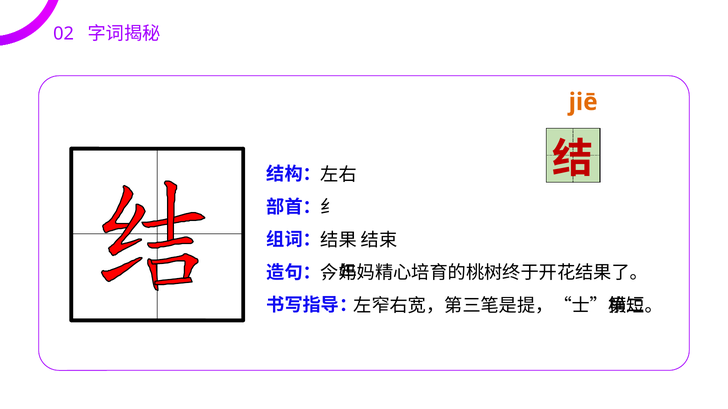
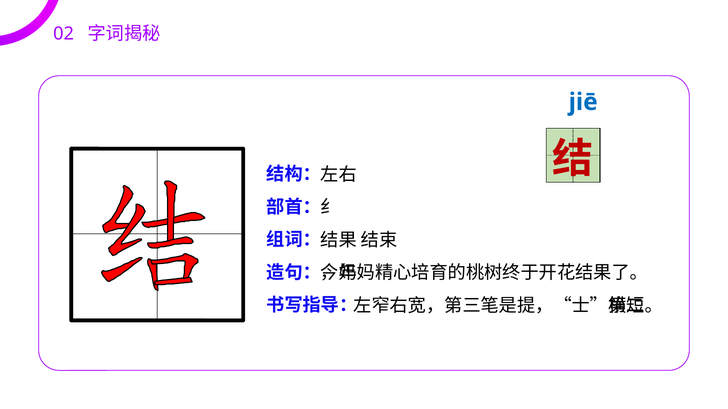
jiē colour: orange -> blue
